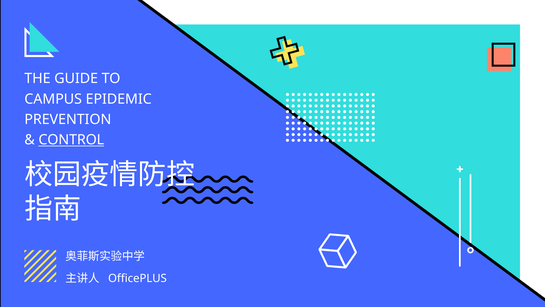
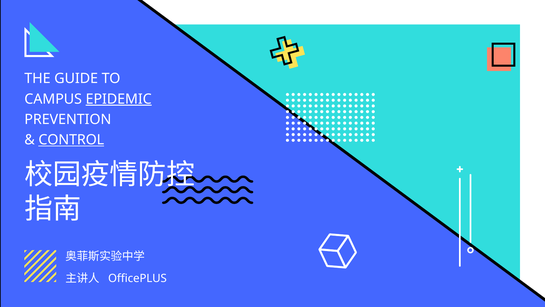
EPIDEMIC underline: none -> present
